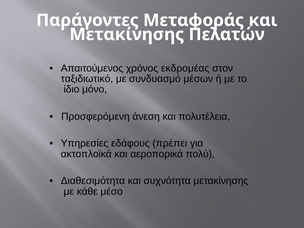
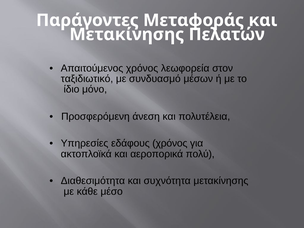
εκδρομέας: εκδρομέας -> λεωφορεία
εδάφους πρέπει: πρέπει -> χρόνος
